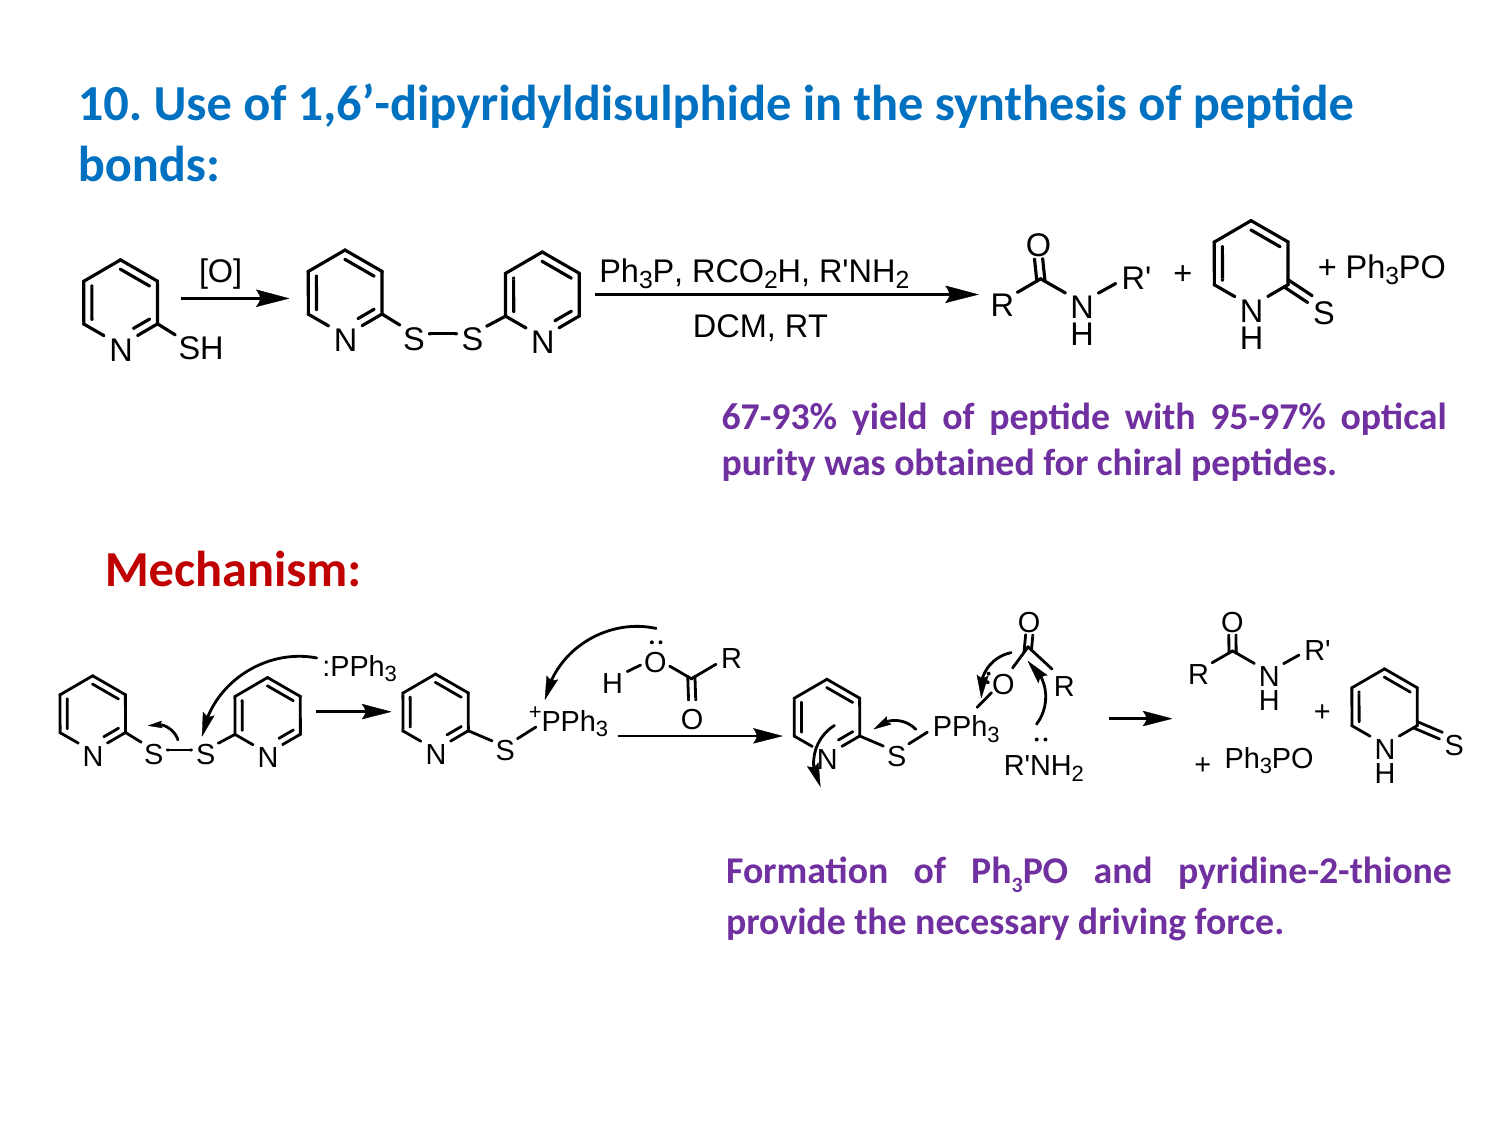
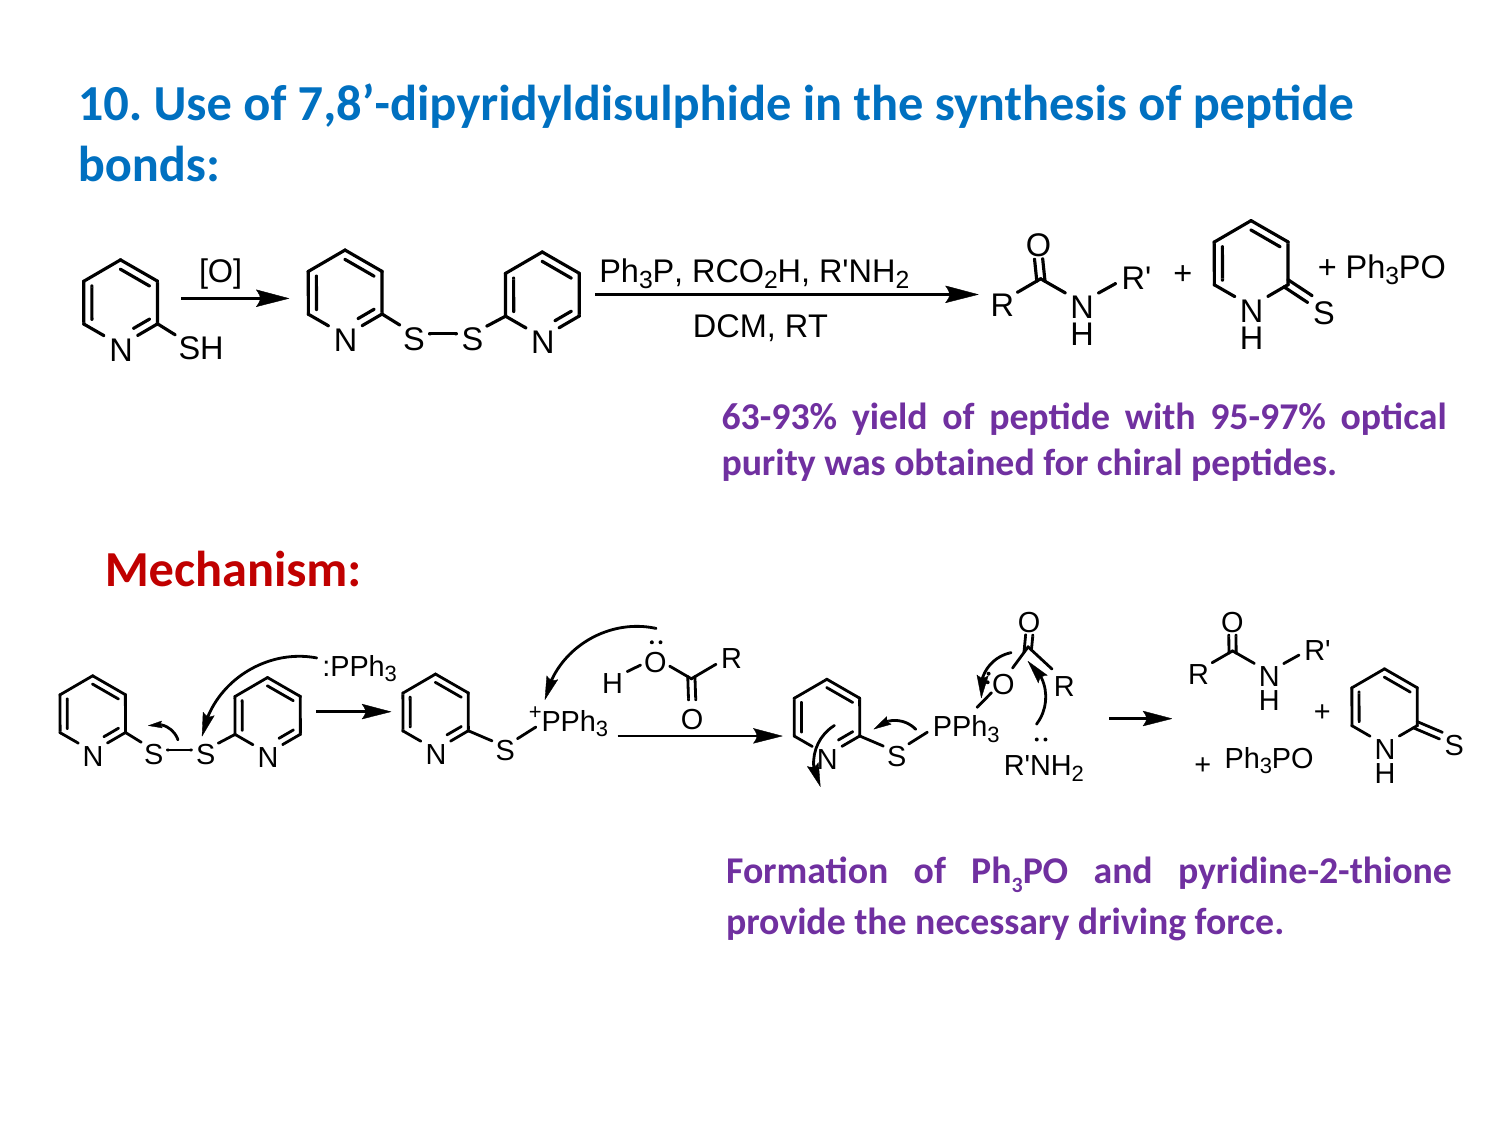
1,6’-dipyridyldisulphide: 1,6’-dipyridyldisulphide -> 7,8’-dipyridyldisulphide
67-93%: 67-93% -> 63-93%
